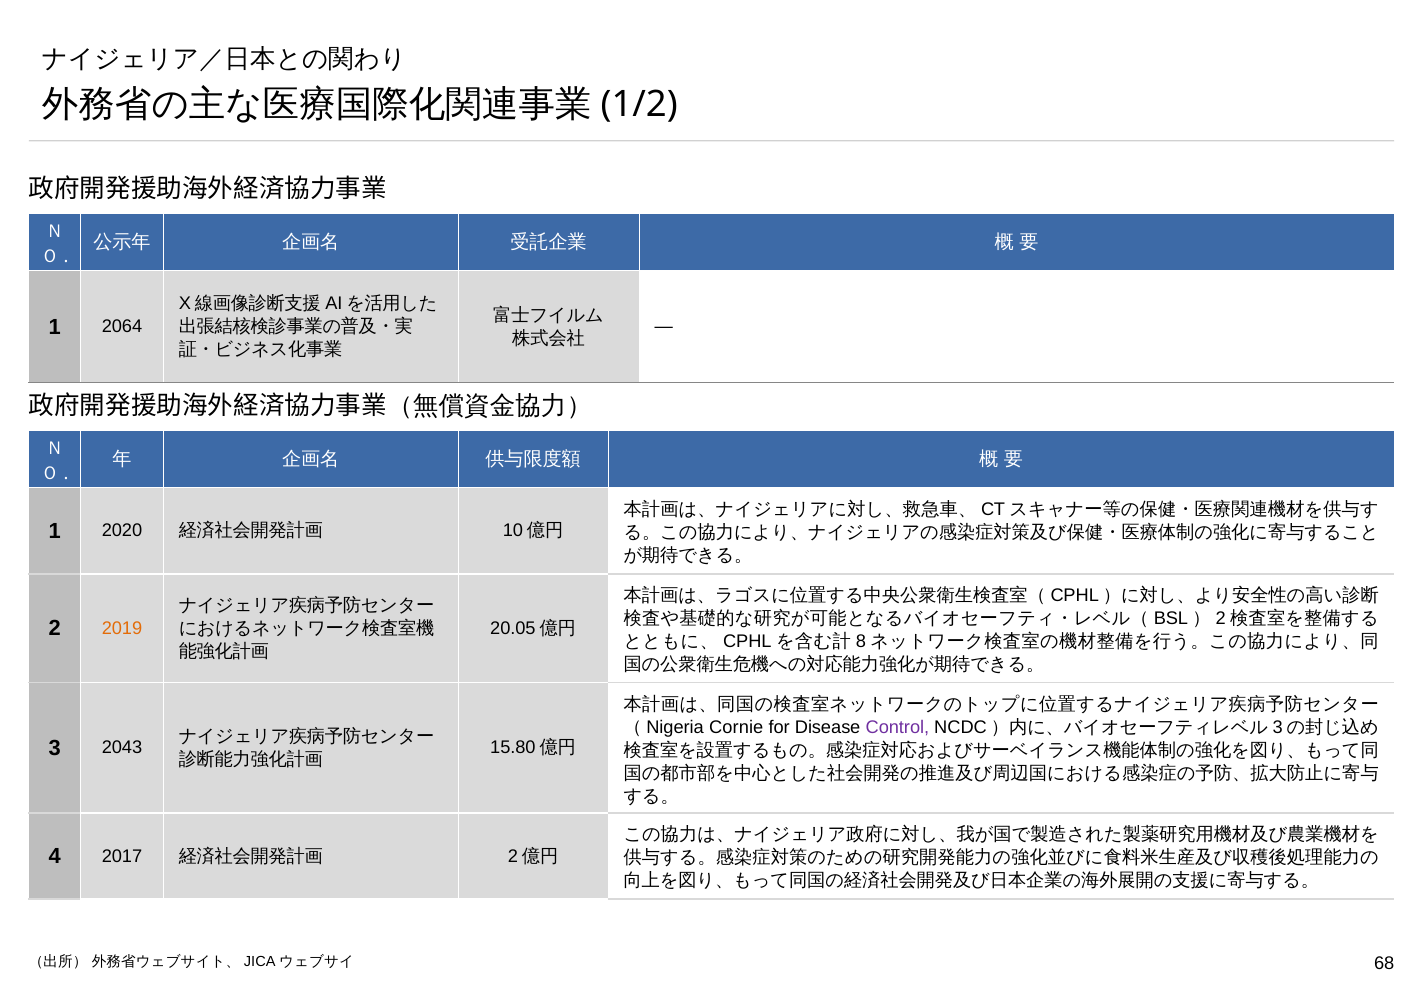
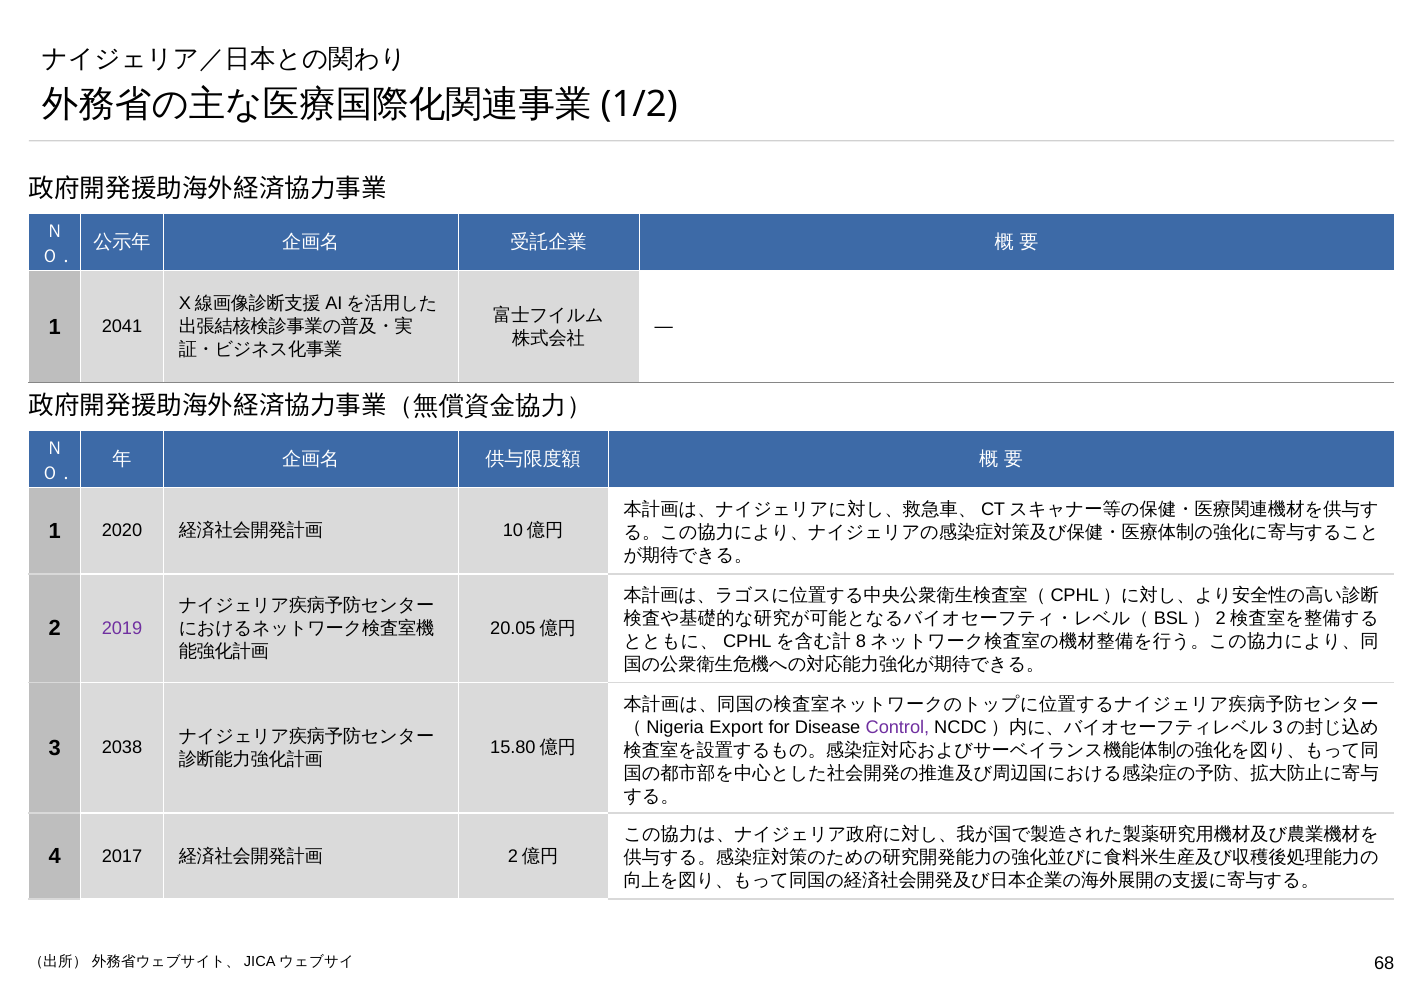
2064: 2064 -> 2041
2019 colour: orange -> purple
Cornie: Cornie -> Export
2043: 2043 -> 2038
